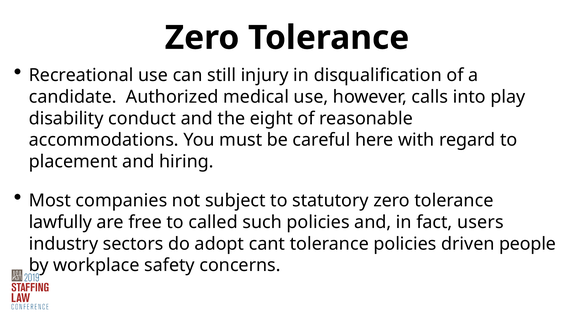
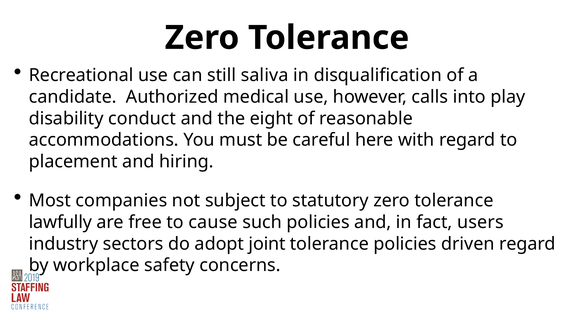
injury: injury -> saliva
called: called -> cause
cant: cant -> joint
driven people: people -> regard
